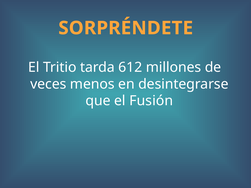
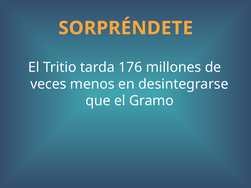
612: 612 -> 176
Fusión: Fusión -> Gramo
